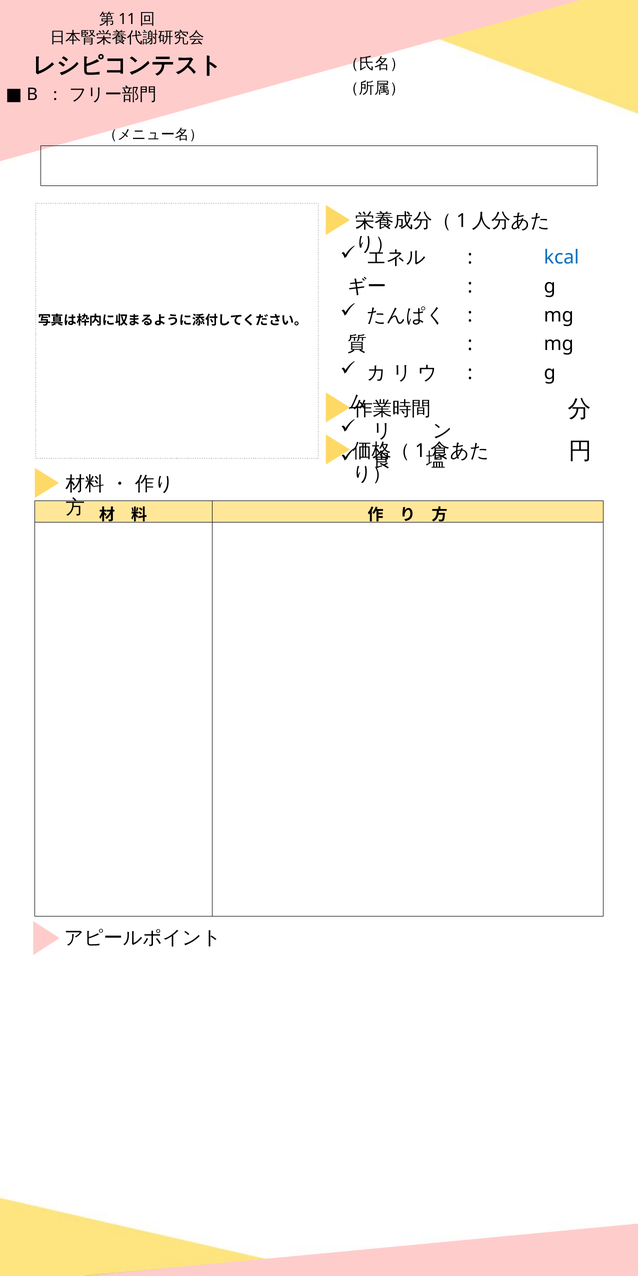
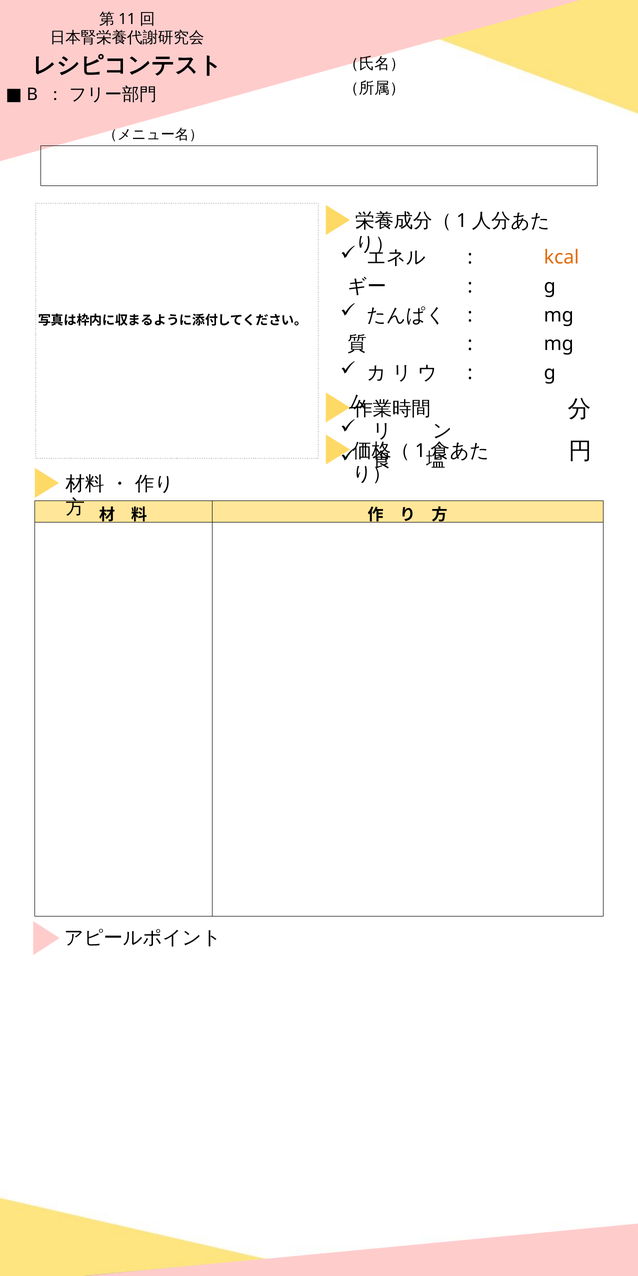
kcal colour: blue -> orange
